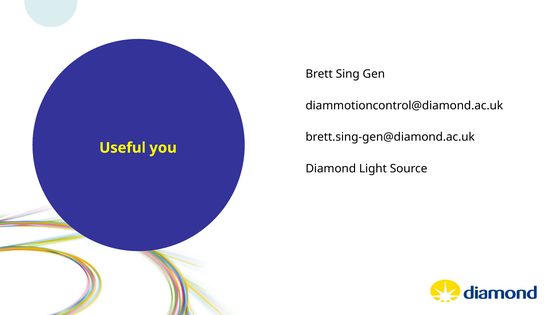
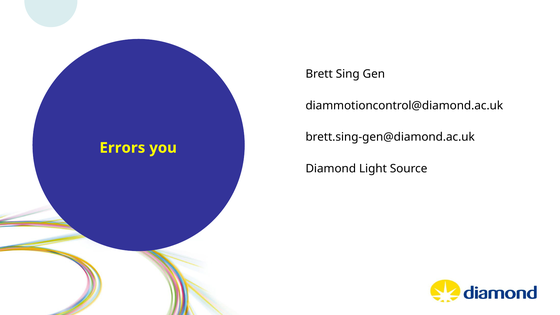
Useful: Useful -> Errors
